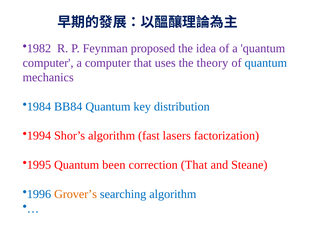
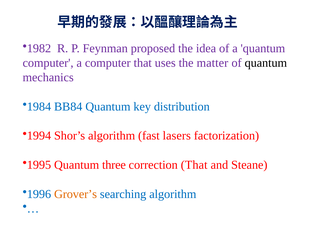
theory: theory -> matter
quantum at (266, 63) colour: blue -> black
been: been -> three
